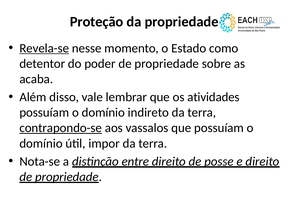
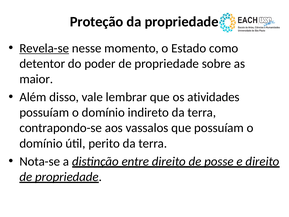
acaba: acaba -> maior
contrapondo-se underline: present -> none
impor: impor -> perito
